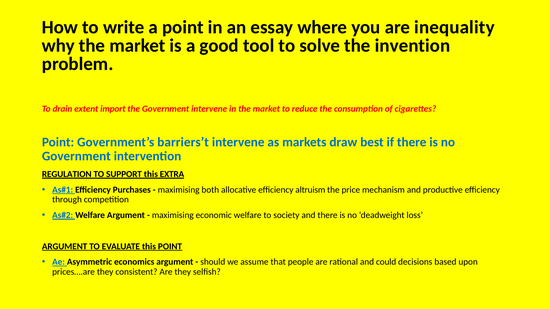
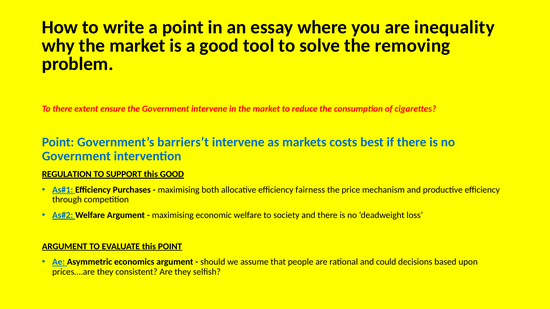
invention: invention -> removing
To drain: drain -> there
import: import -> ensure
draw: draw -> costs
this EXTRA: EXTRA -> GOOD
altruism: altruism -> fairness
